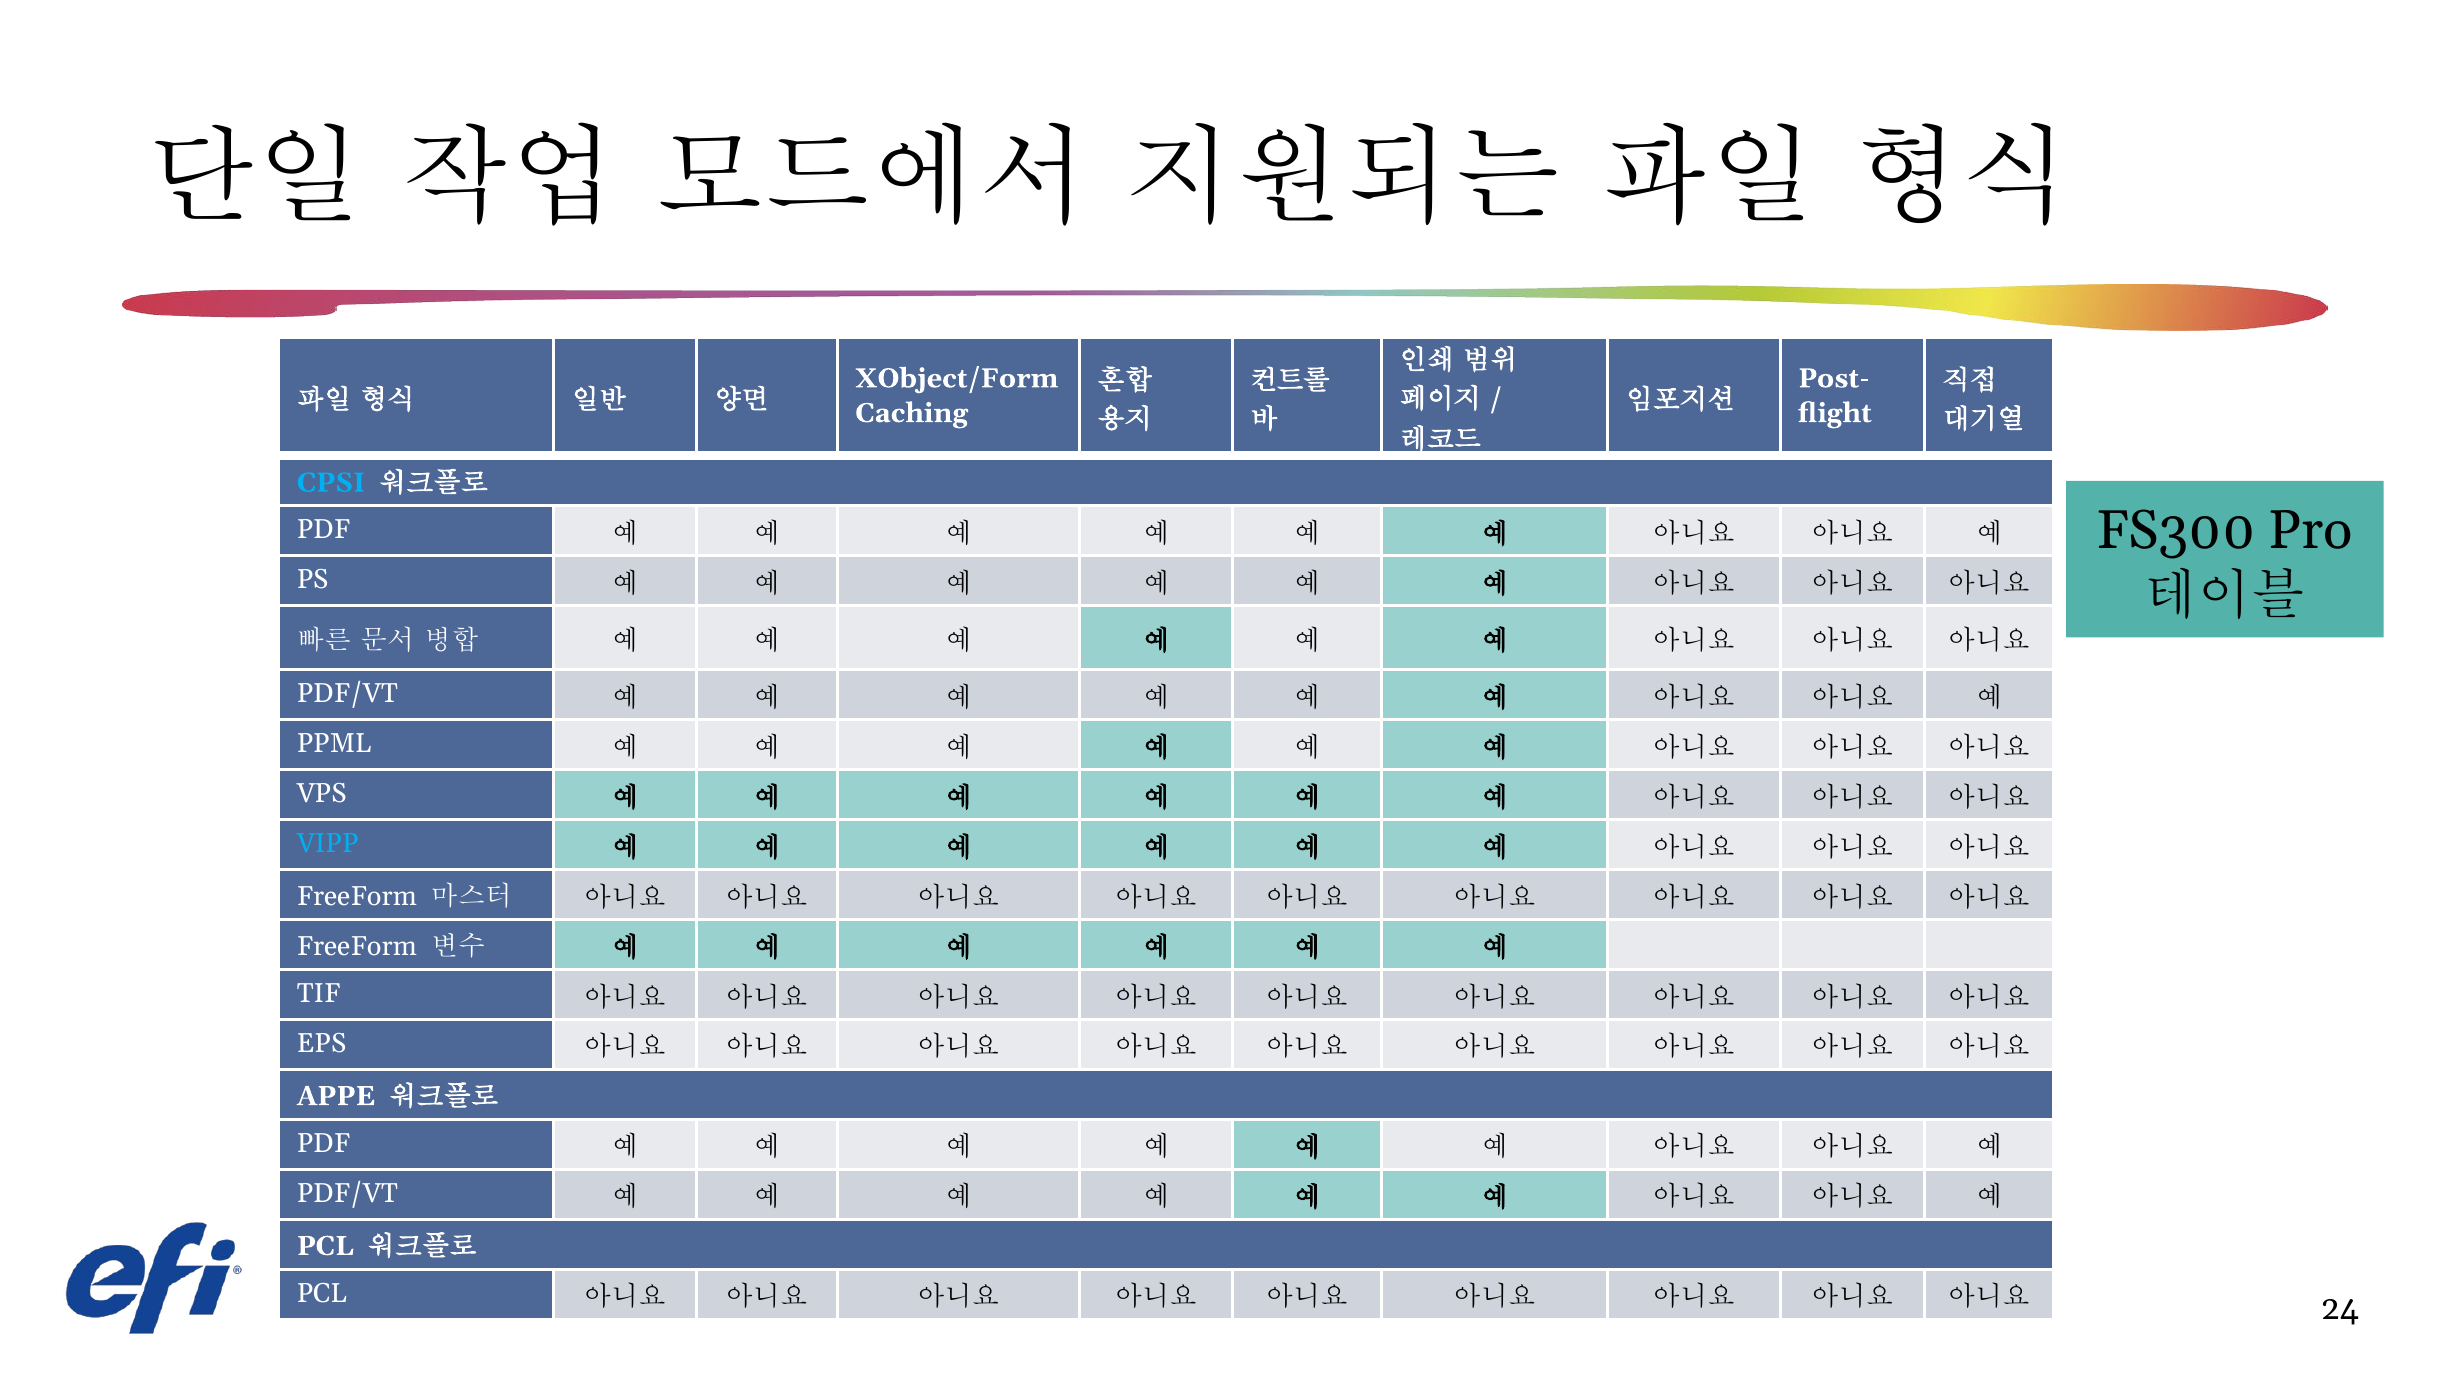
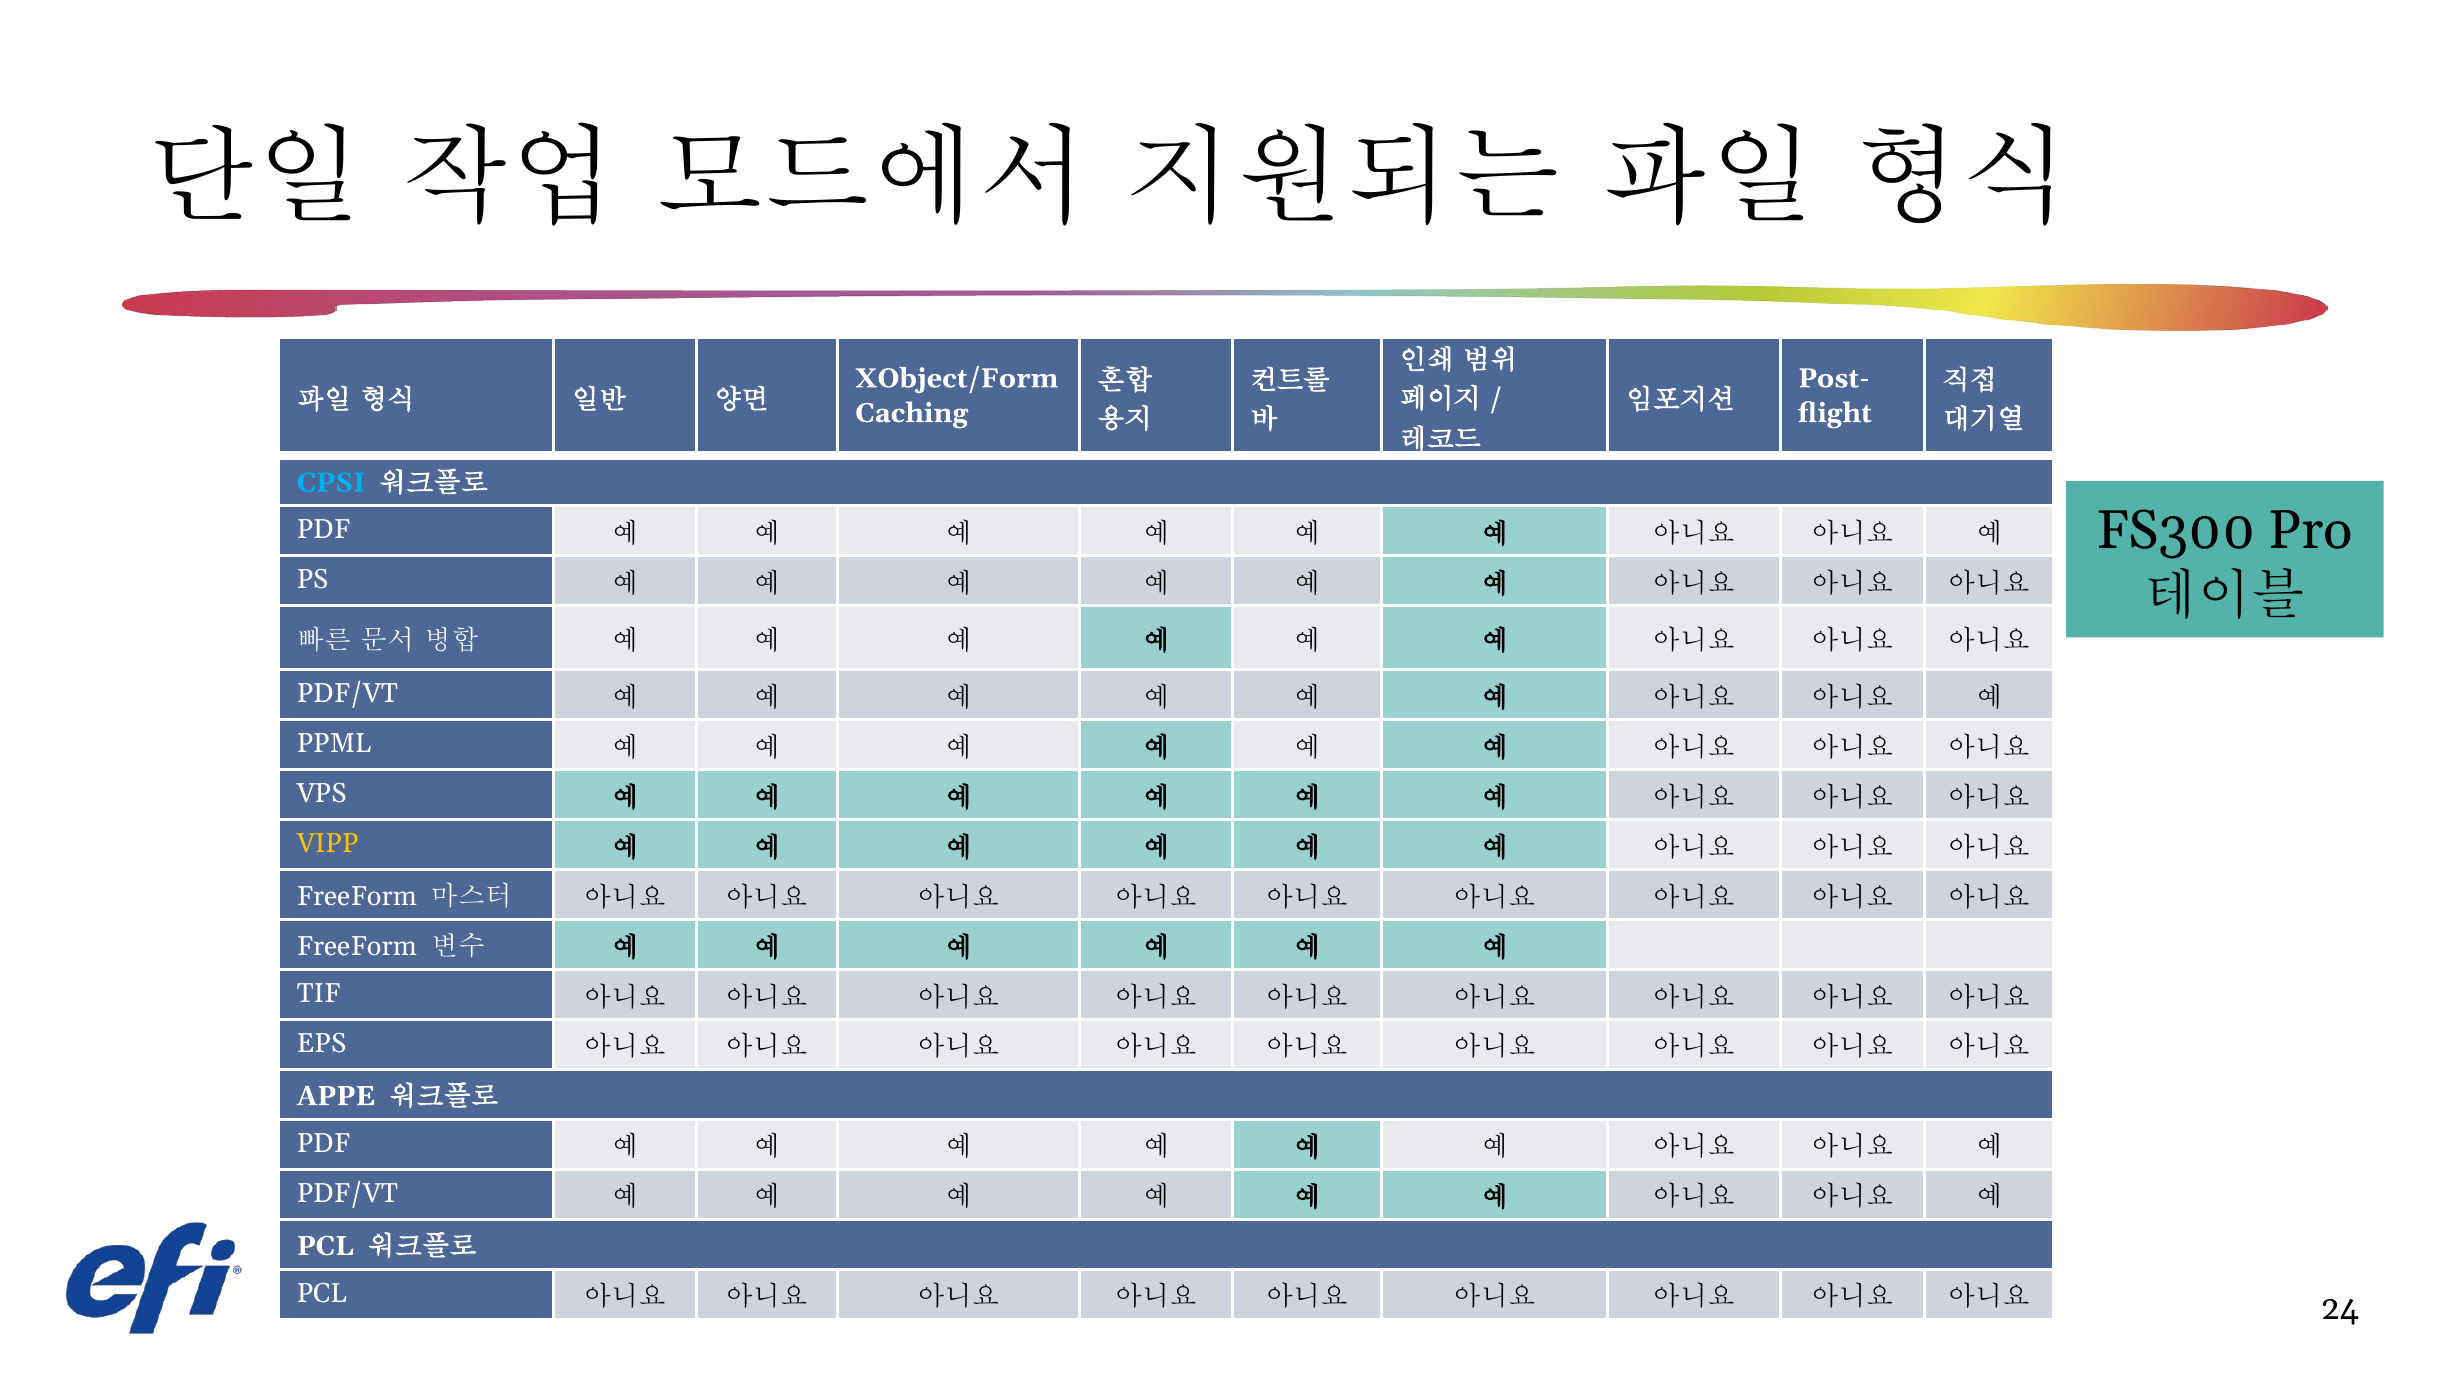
VIPP colour: light blue -> yellow
